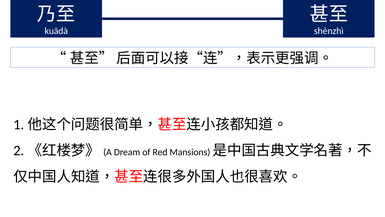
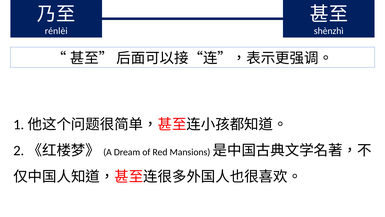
kuādà: kuādà -> rénlèi
